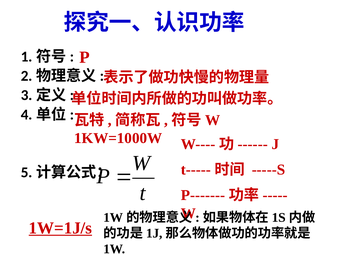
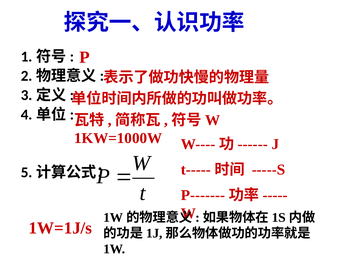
1W=1J/s underline: present -> none
